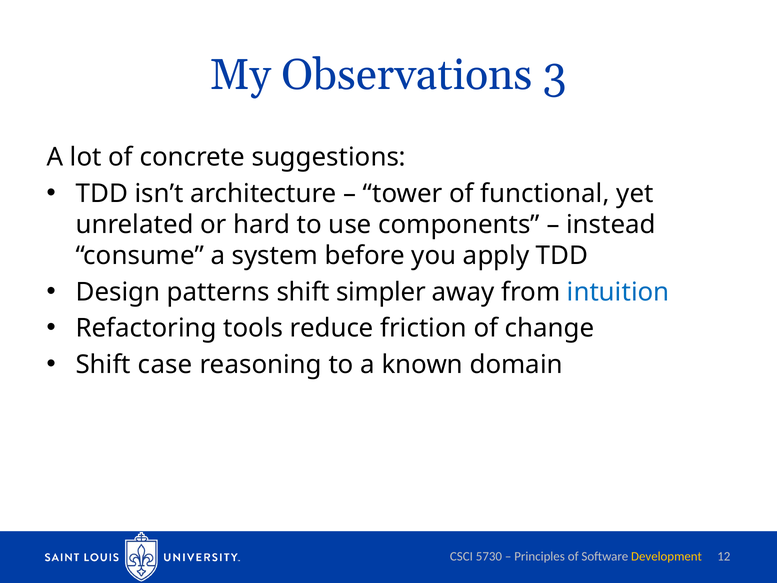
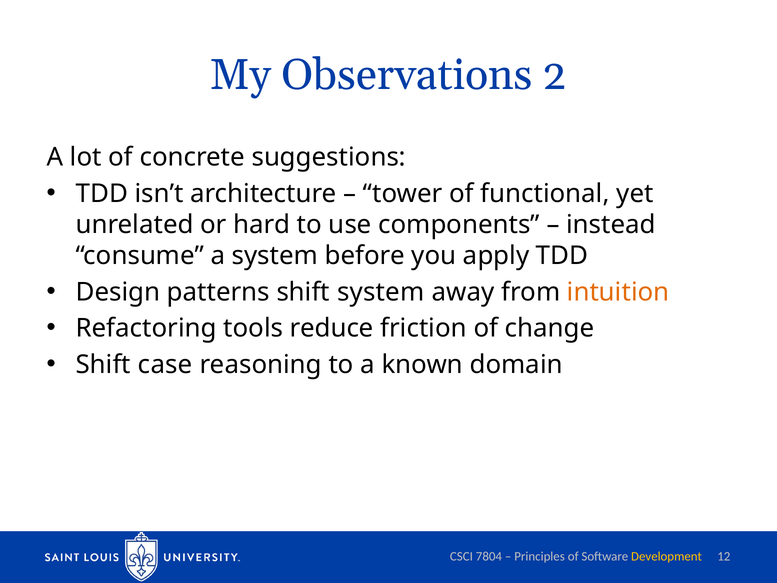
3: 3 -> 2
shift simpler: simpler -> system
intuition colour: blue -> orange
5730: 5730 -> 7804
